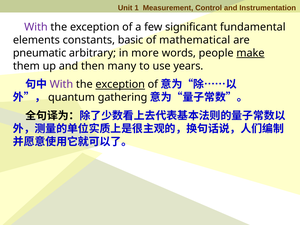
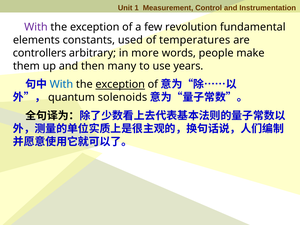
significant: significant -> revolution
basic: basic -> used
mathematical: mathematical -> temperatures
pneumatic: pneumatic -> controllers
make underline: present -> none
With at (61, 84) colour: purple -> blue
gathering: gathering -> solenoids
